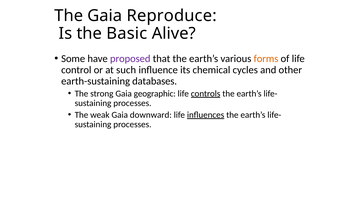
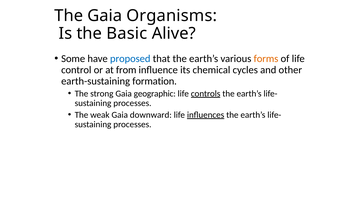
Reproduce: Reproduce -> Organisms
proposed colour: purple -> blue
such: such -> from
databases: databases -> formation
